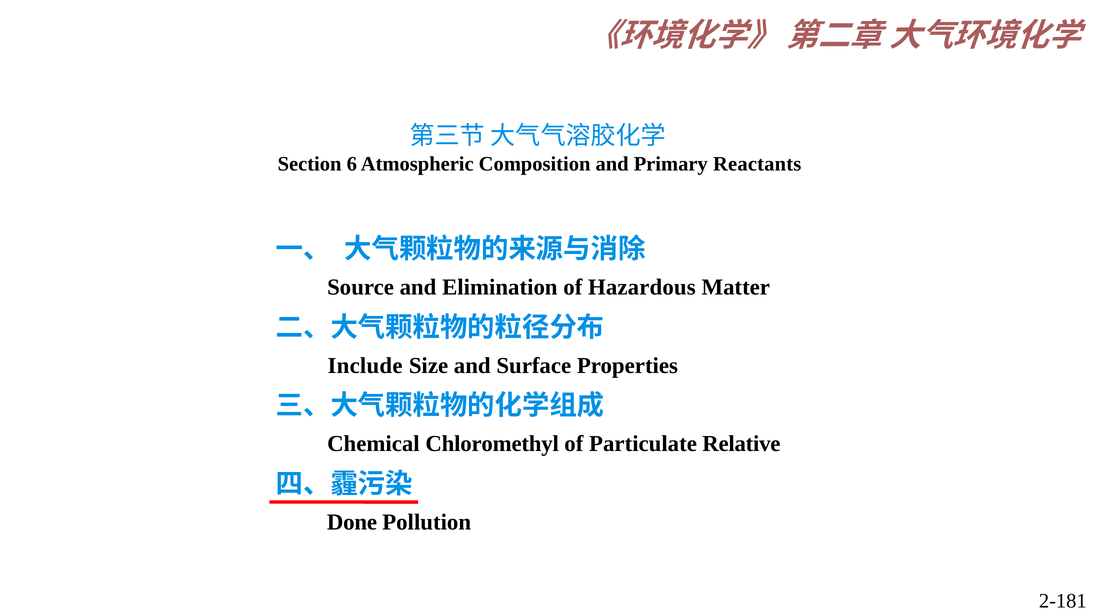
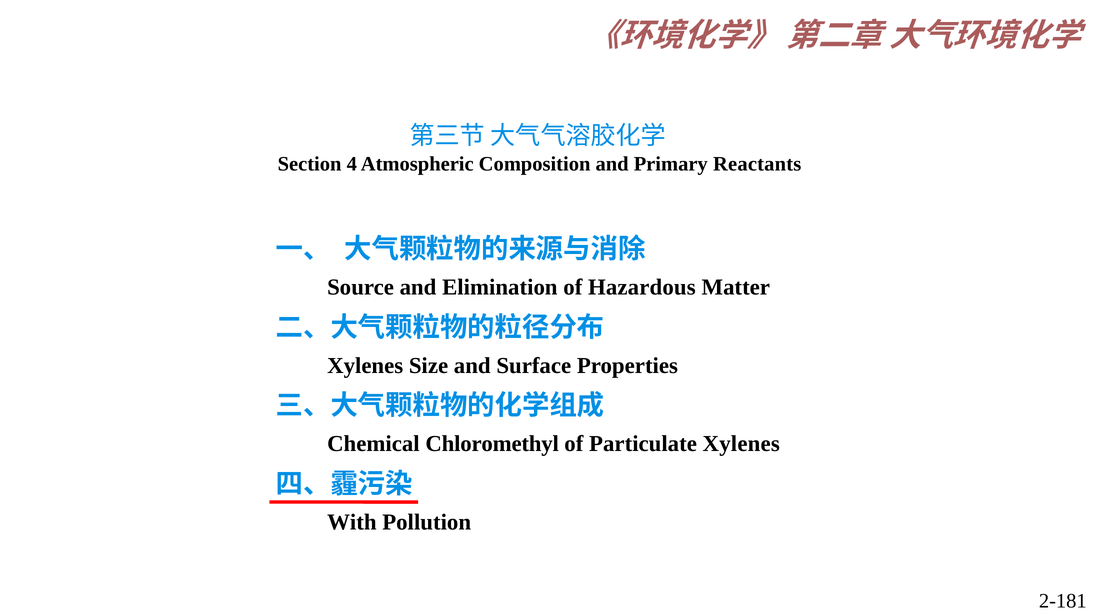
6: 6 -> 4
Include at (365, 366): Include -> Xylenes
Particulate Relative: Relative -> Xylenes
Done: Done -> With
